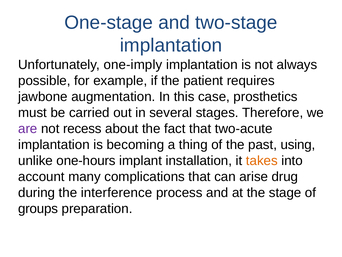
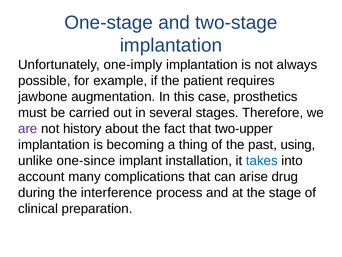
recess: recess -> history
two-acute: two-acute -> two-upper
one-hours: one-hours -> one-since
takes colour: orange -> blue
groups: groups -> clinical
